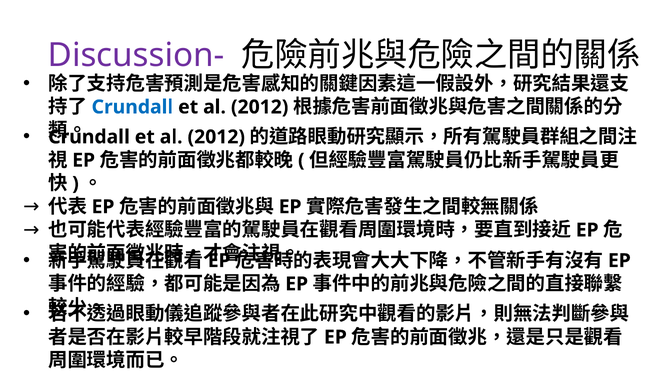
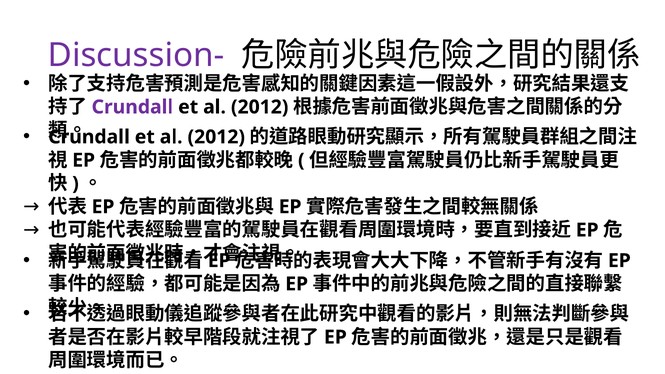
Crundall at (132, 107) colour: blue -> purple
